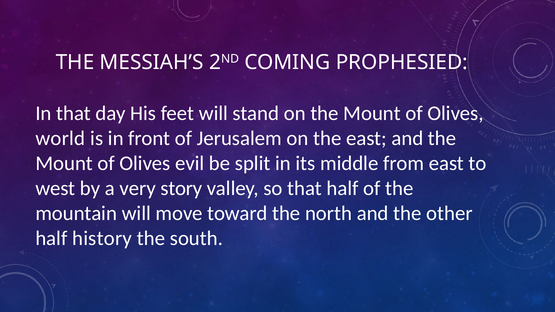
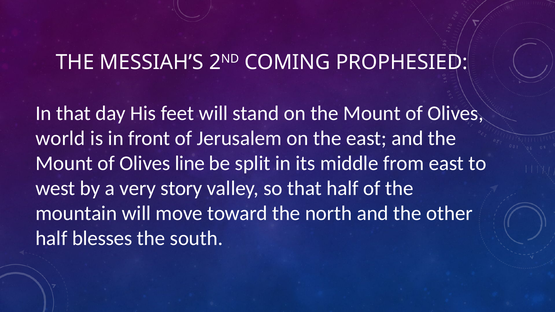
evil: evil -> line
history: history -> blesses
